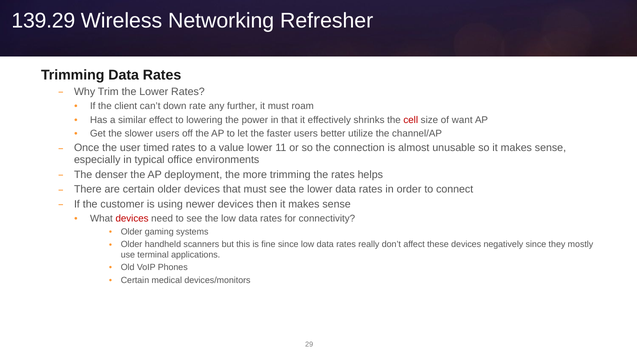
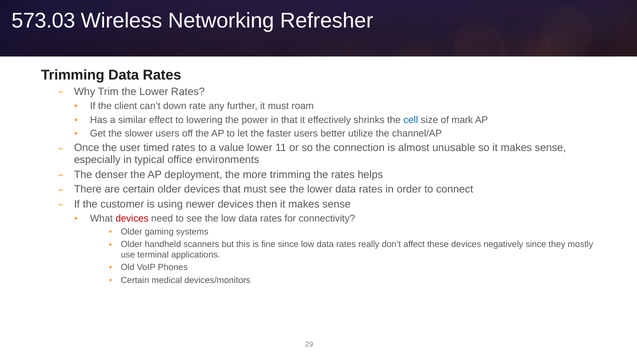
139.29: 139.29 -> 573.03
cell colour: red -> blue
want: want -> mark
